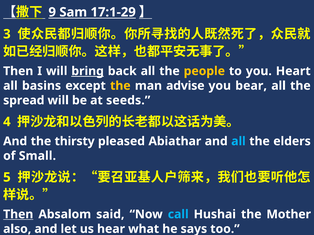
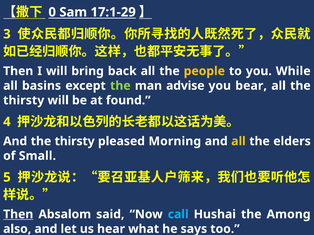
9: 9 -> 0
bring underline: present -> none
Heart: Heart -> While
the at (120, 86) colour: yellow -> light green
spread at (24, 101): spread -> thirsty
seeds: seeds -> found
Abiathar: Abiathar -> Morning
all at (238, 142) colour: light blue -> yellow
Mother: Mother -> Among
